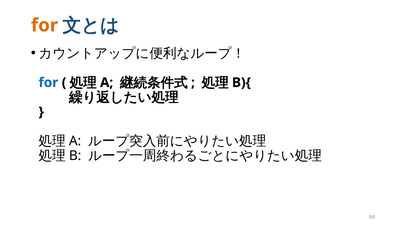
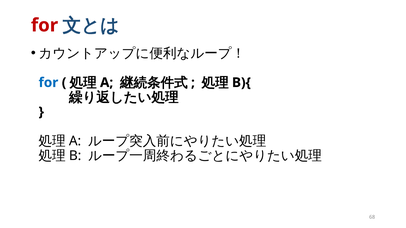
for at (45, 25) colour: orange -> red
